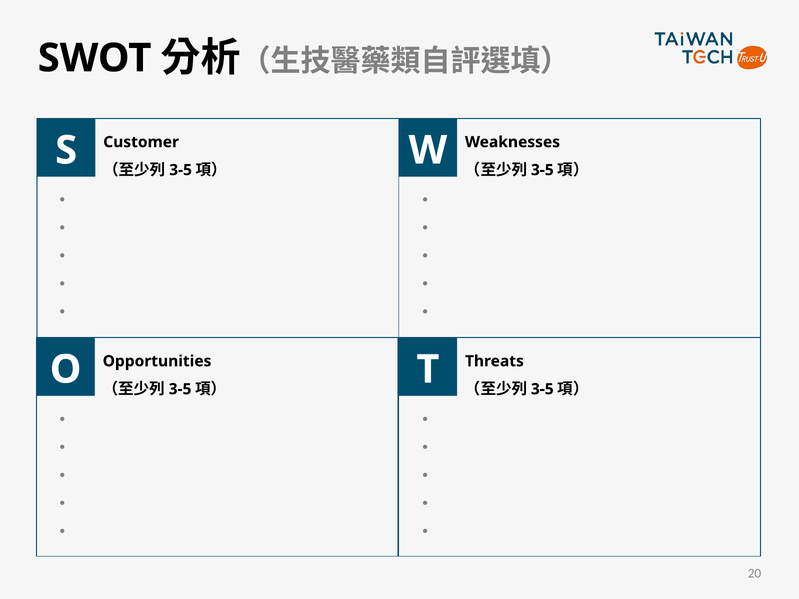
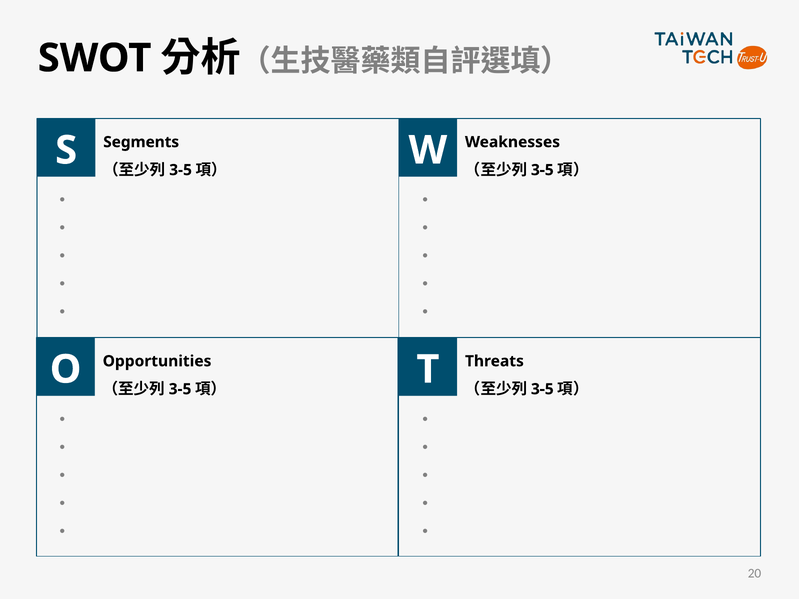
Customer: Customer -> Segments
